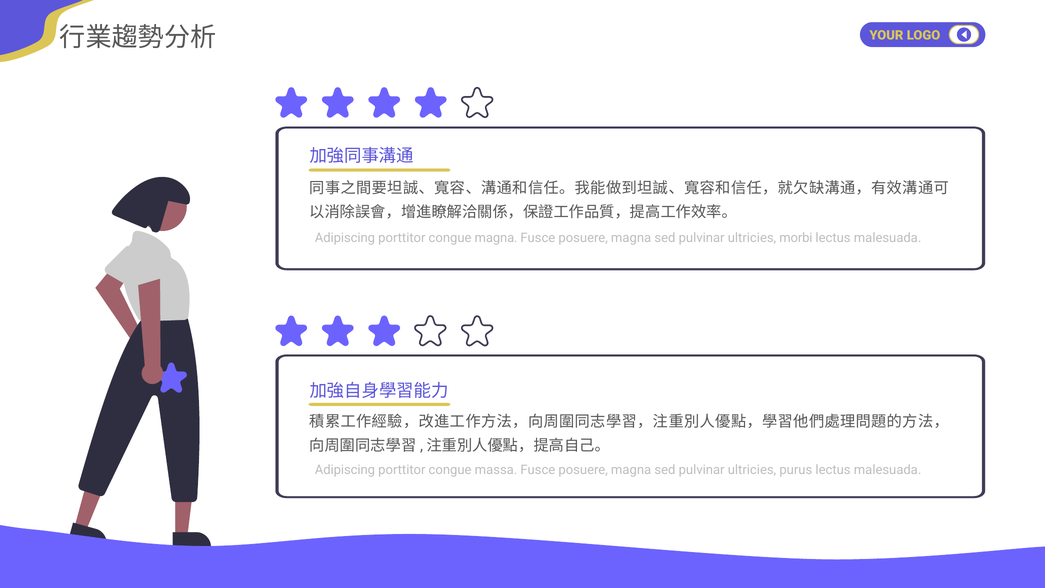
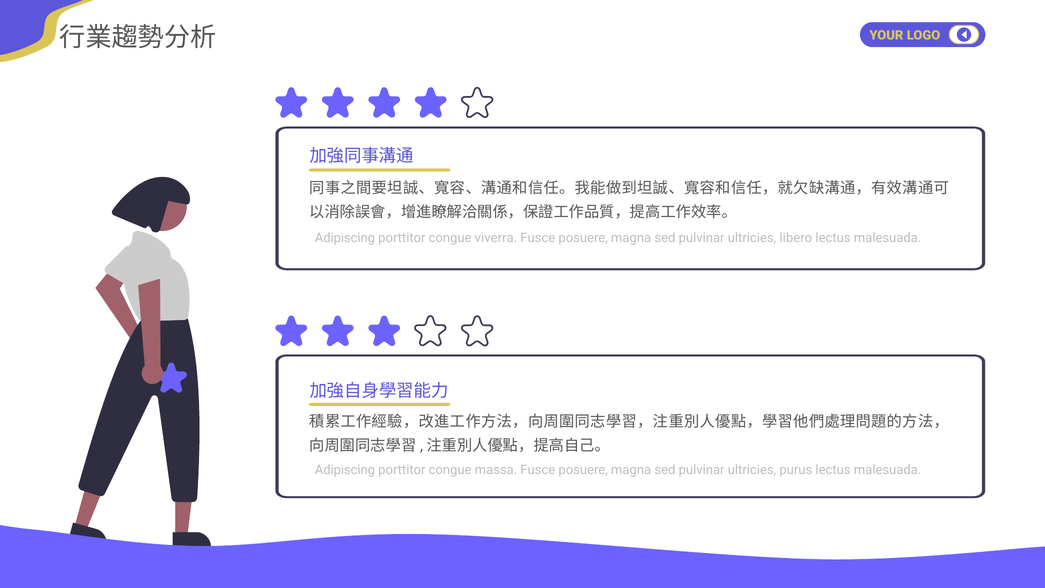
congue magna: magna -> viverra
morbi: morbi -> libero
